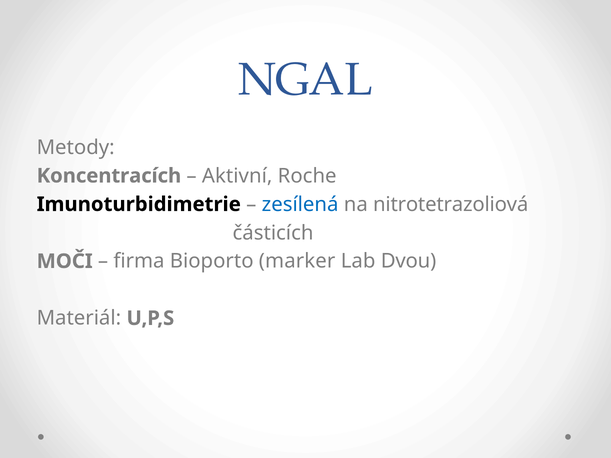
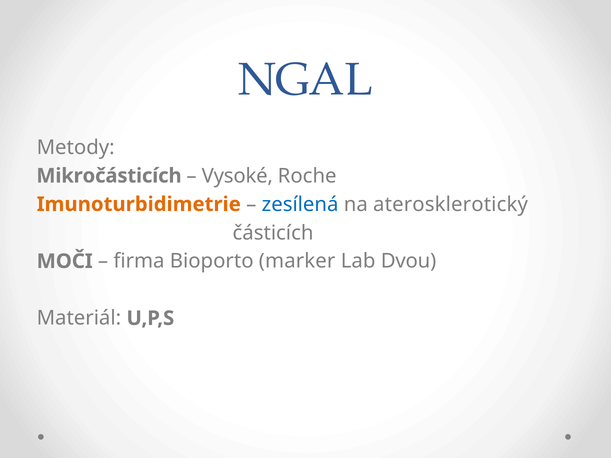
Koncentracích: Koncentracích -> Mikročásticích
Aktivní: Aktivní -> Vysoké
Imunoturbidimetrie colour: black -> orange
nitrotetrazoliová: nitrotetrazoliová -> aterosklerotický
